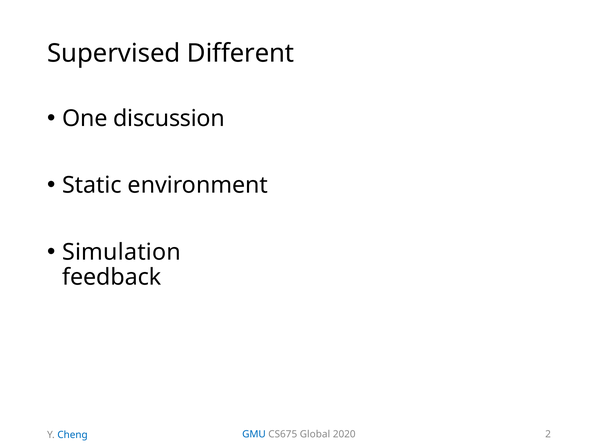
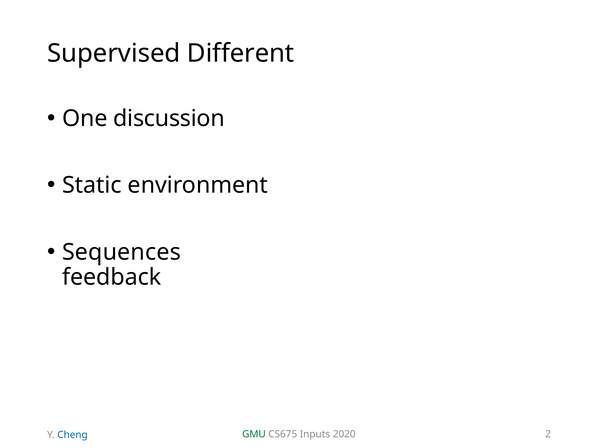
Simulation: Simulation -> Sequences
GMU colour: blue -> green
Global: Global -> Inputs
